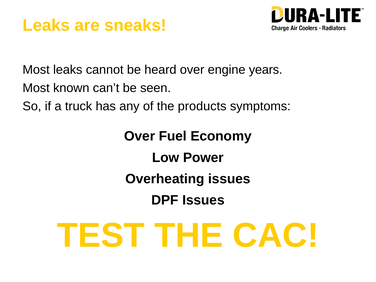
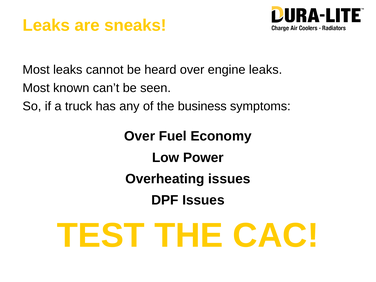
engine years: years -> leaks
products: products -> business
